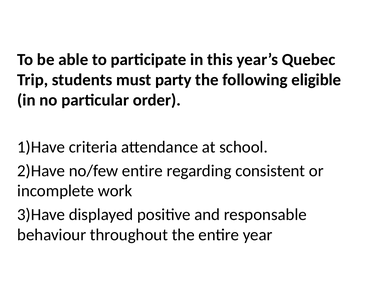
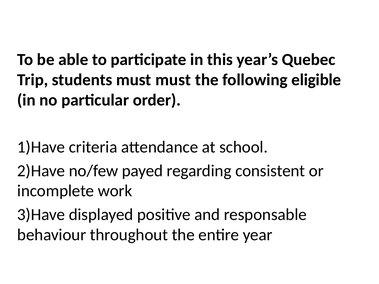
must party: party -> must
no/few entire: entire -> payed
